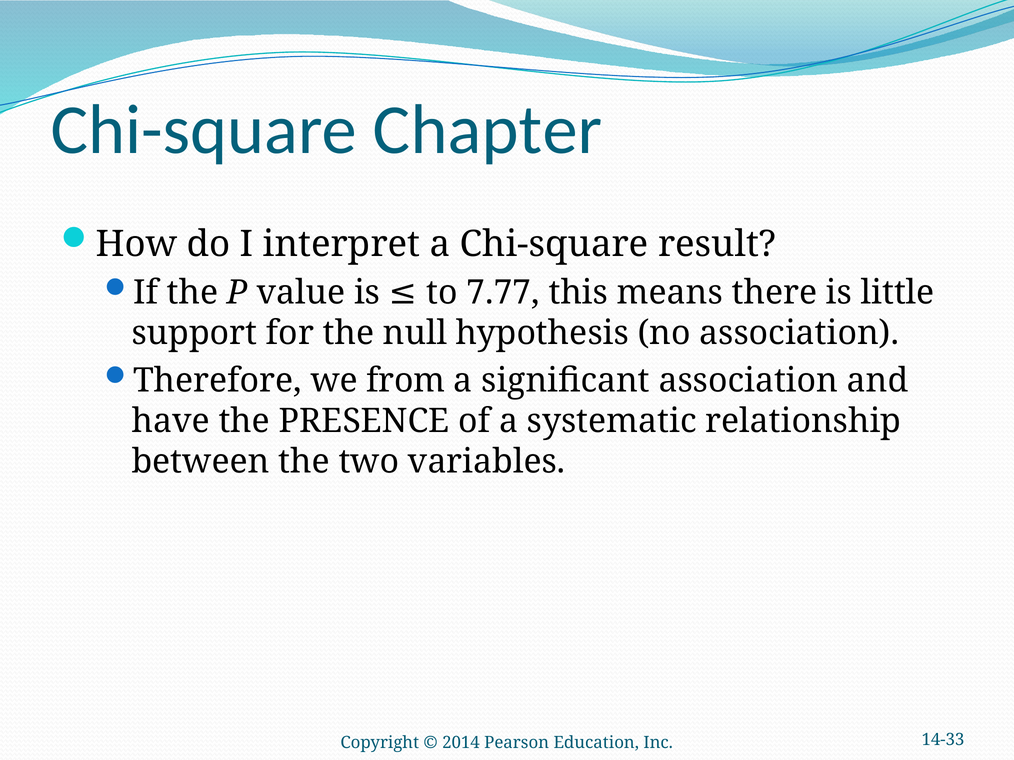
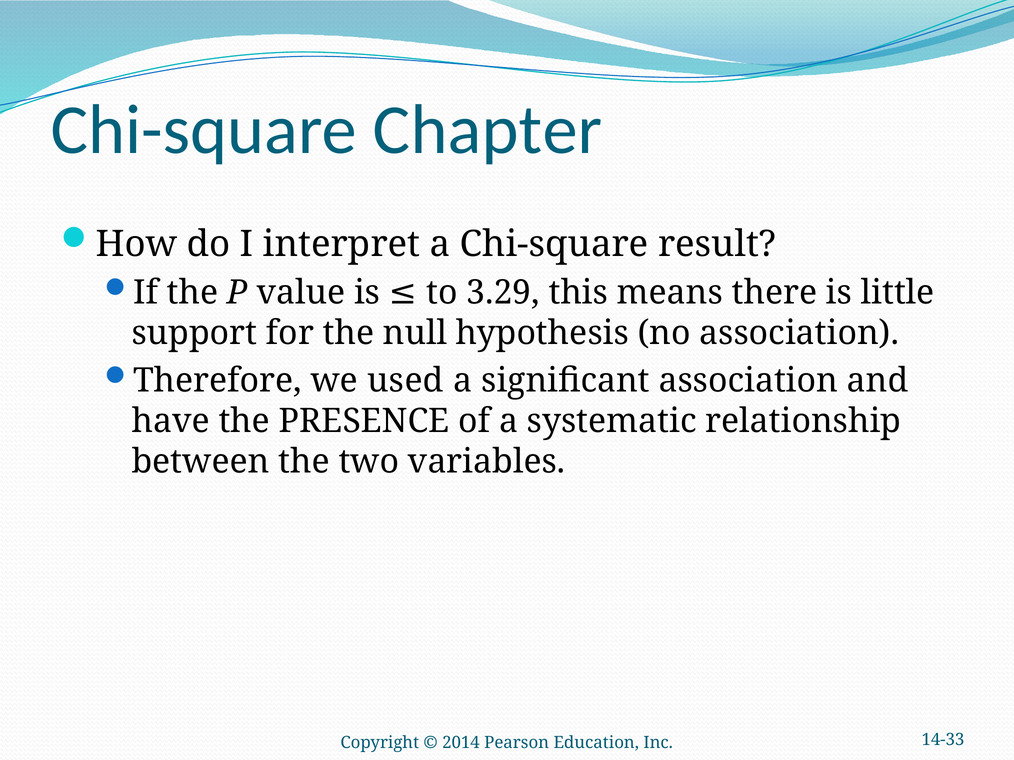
7.77: 7.77 -> 3.29
from: from -> used
